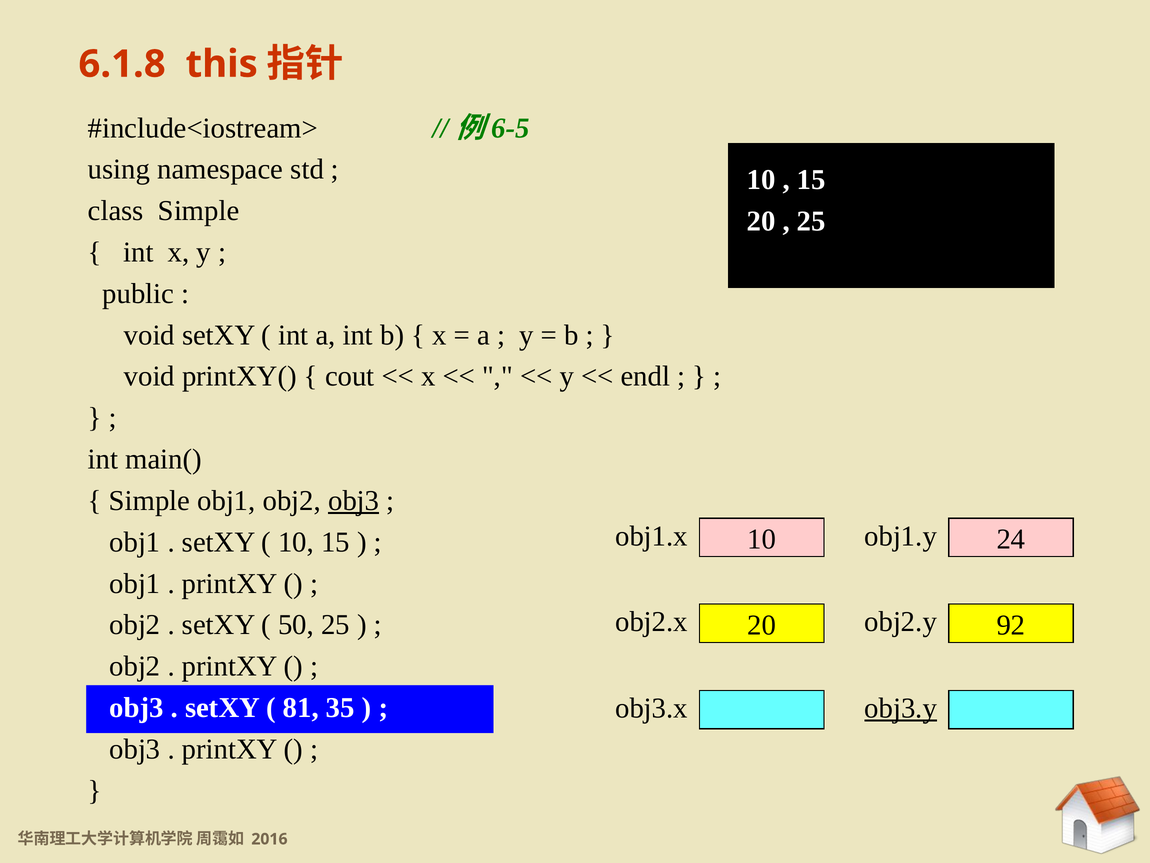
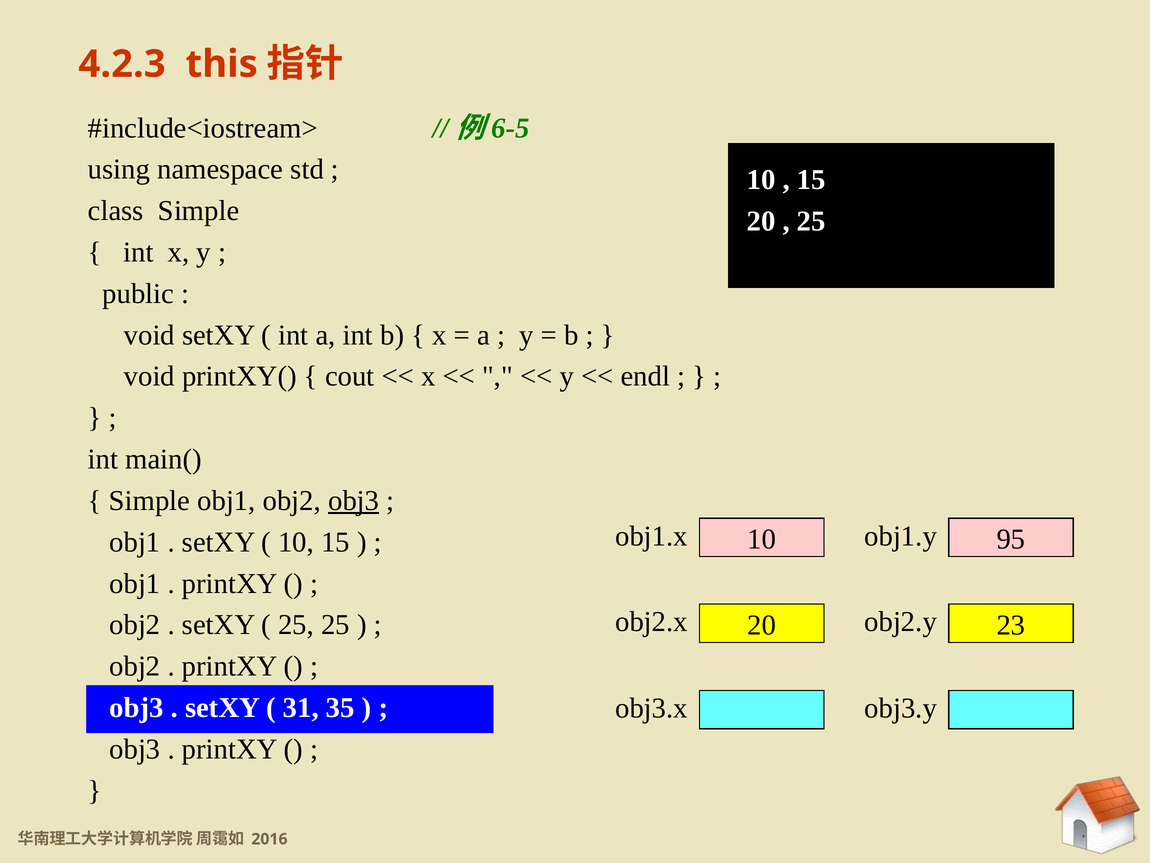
6.1.8: 6.1.8 -> 4.2.3
24: 24 -> 95
50 at (296, 625): 50 -> 25
92: 92 -> 23
81: 81 -> 31
obj3.y underline: present -> none
